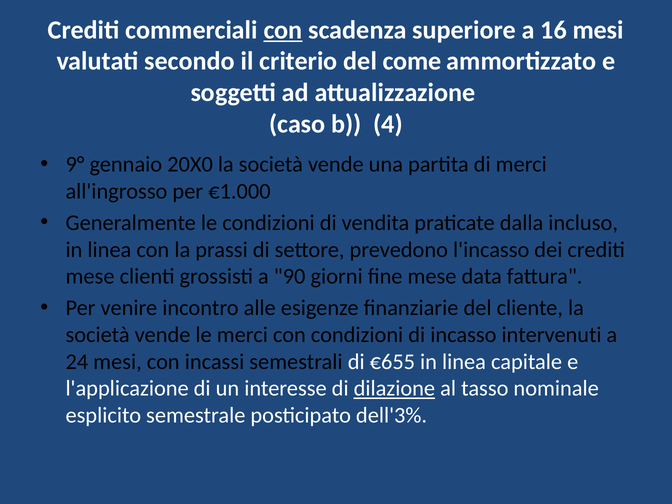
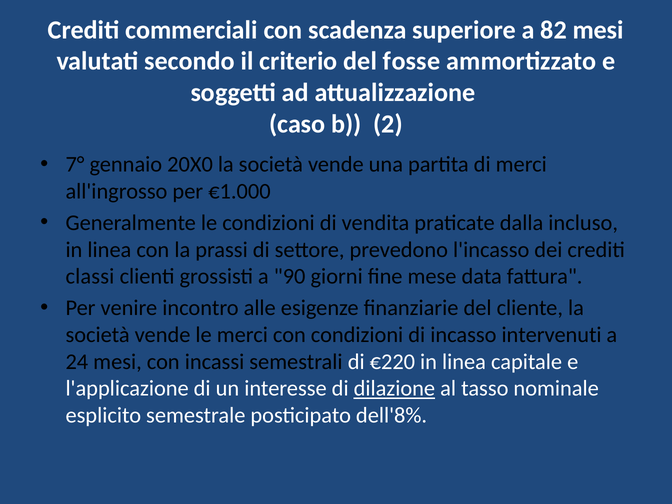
con at (283, 30) underline: present -> none
16: 16 -> 82
come: come -> fosse
4: 4 -> 2
9°: 9° -> 7°
mese at (90, 277): mese -> classi
€655: €655 -> €220
dell'3%: dell'3% -> dell'8%
